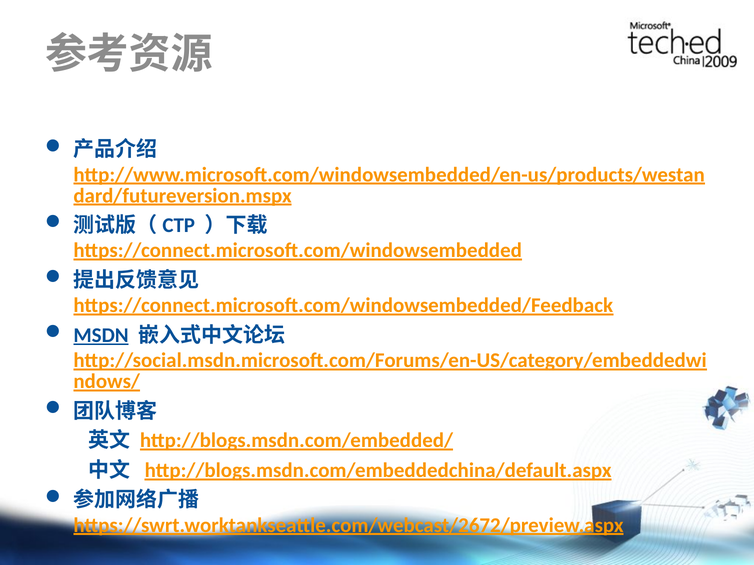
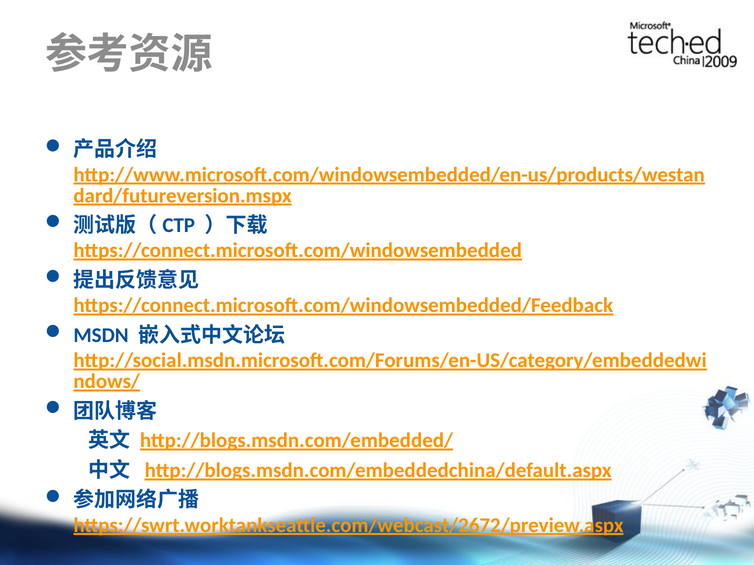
MSDN underline: present -> none
